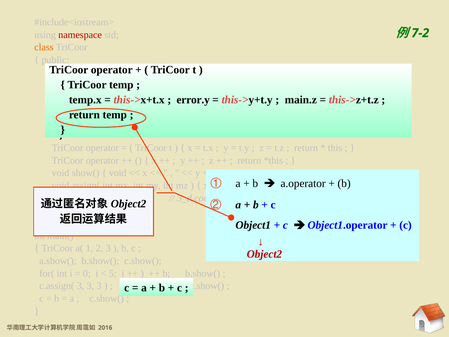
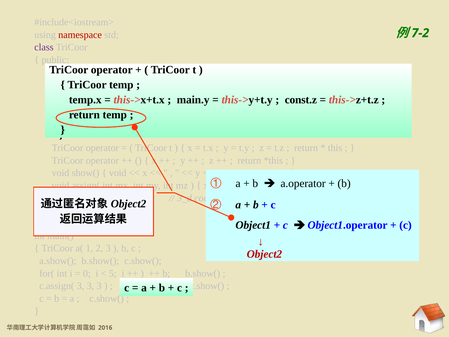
class colour: orange -> purple
error.y: error.y -> main.y
main.z: main.z -> const.z
